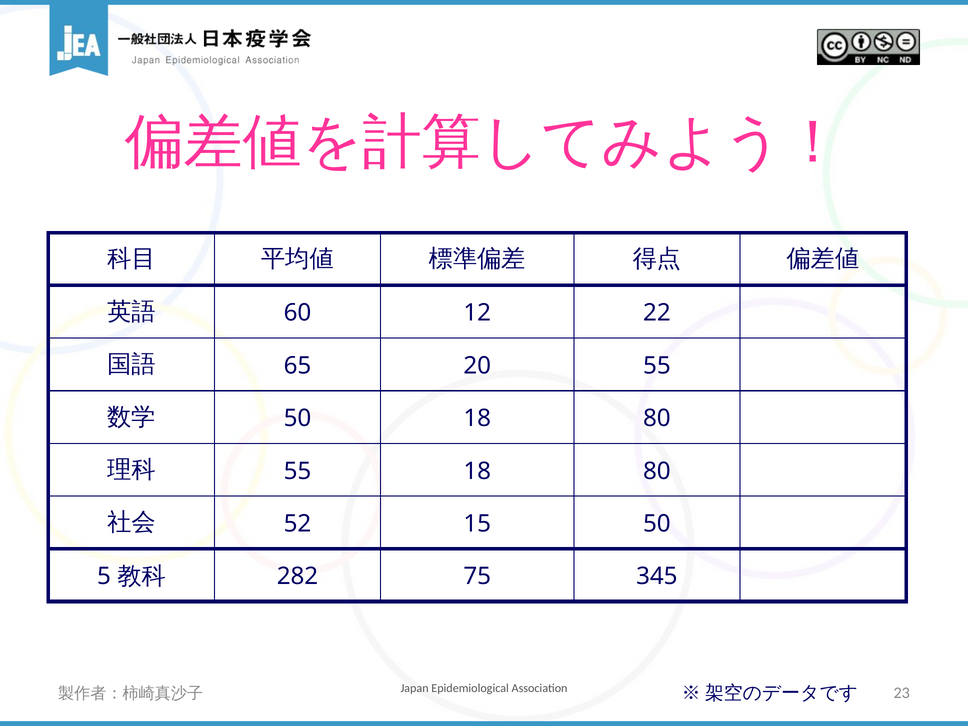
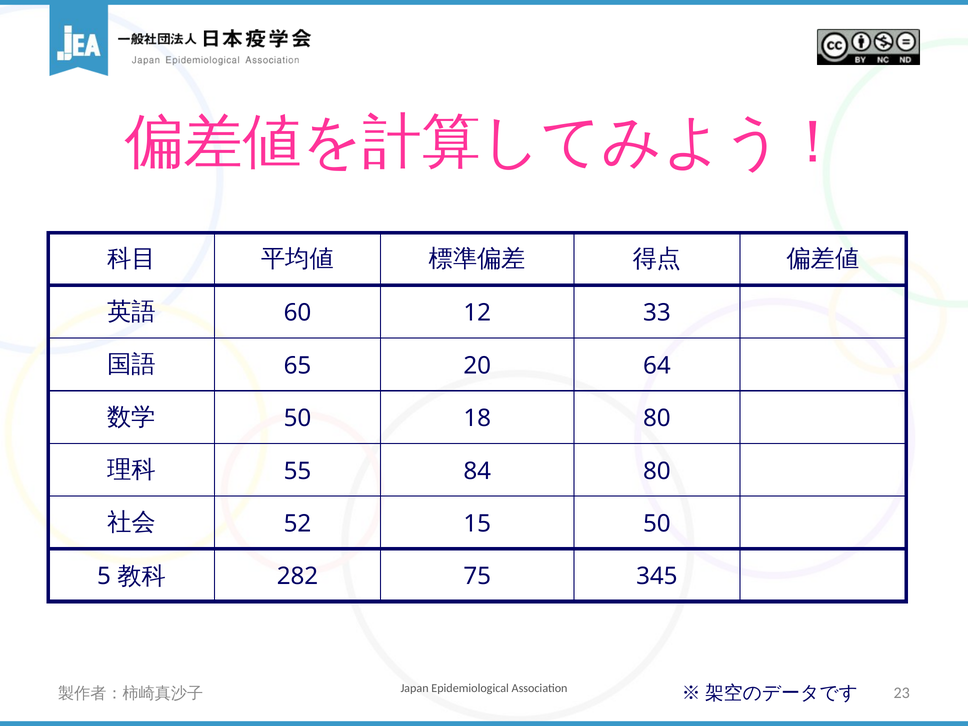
22: 22 -> 33
20 55: 55 -> 64
55 18: 18 -> 84
